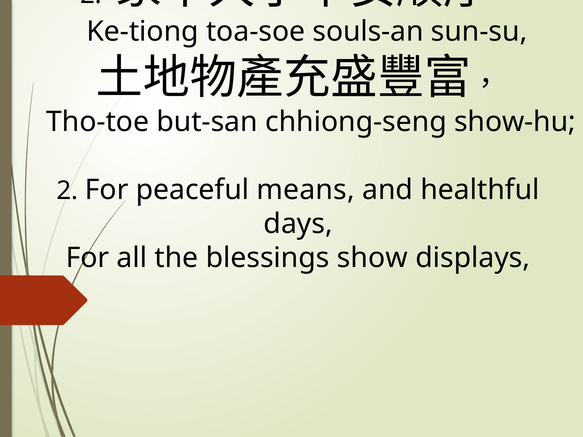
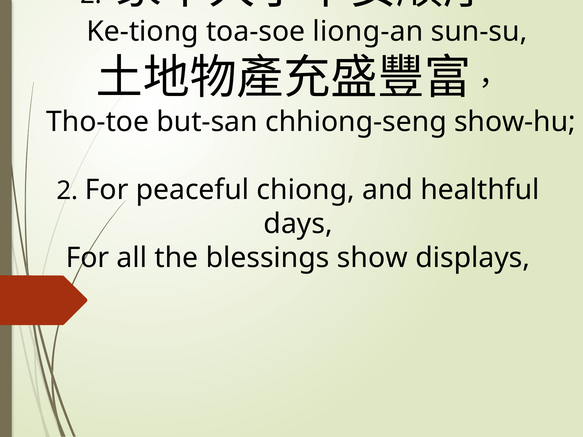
souls-an: souls-an -> liong-an
means: means -> chiong
